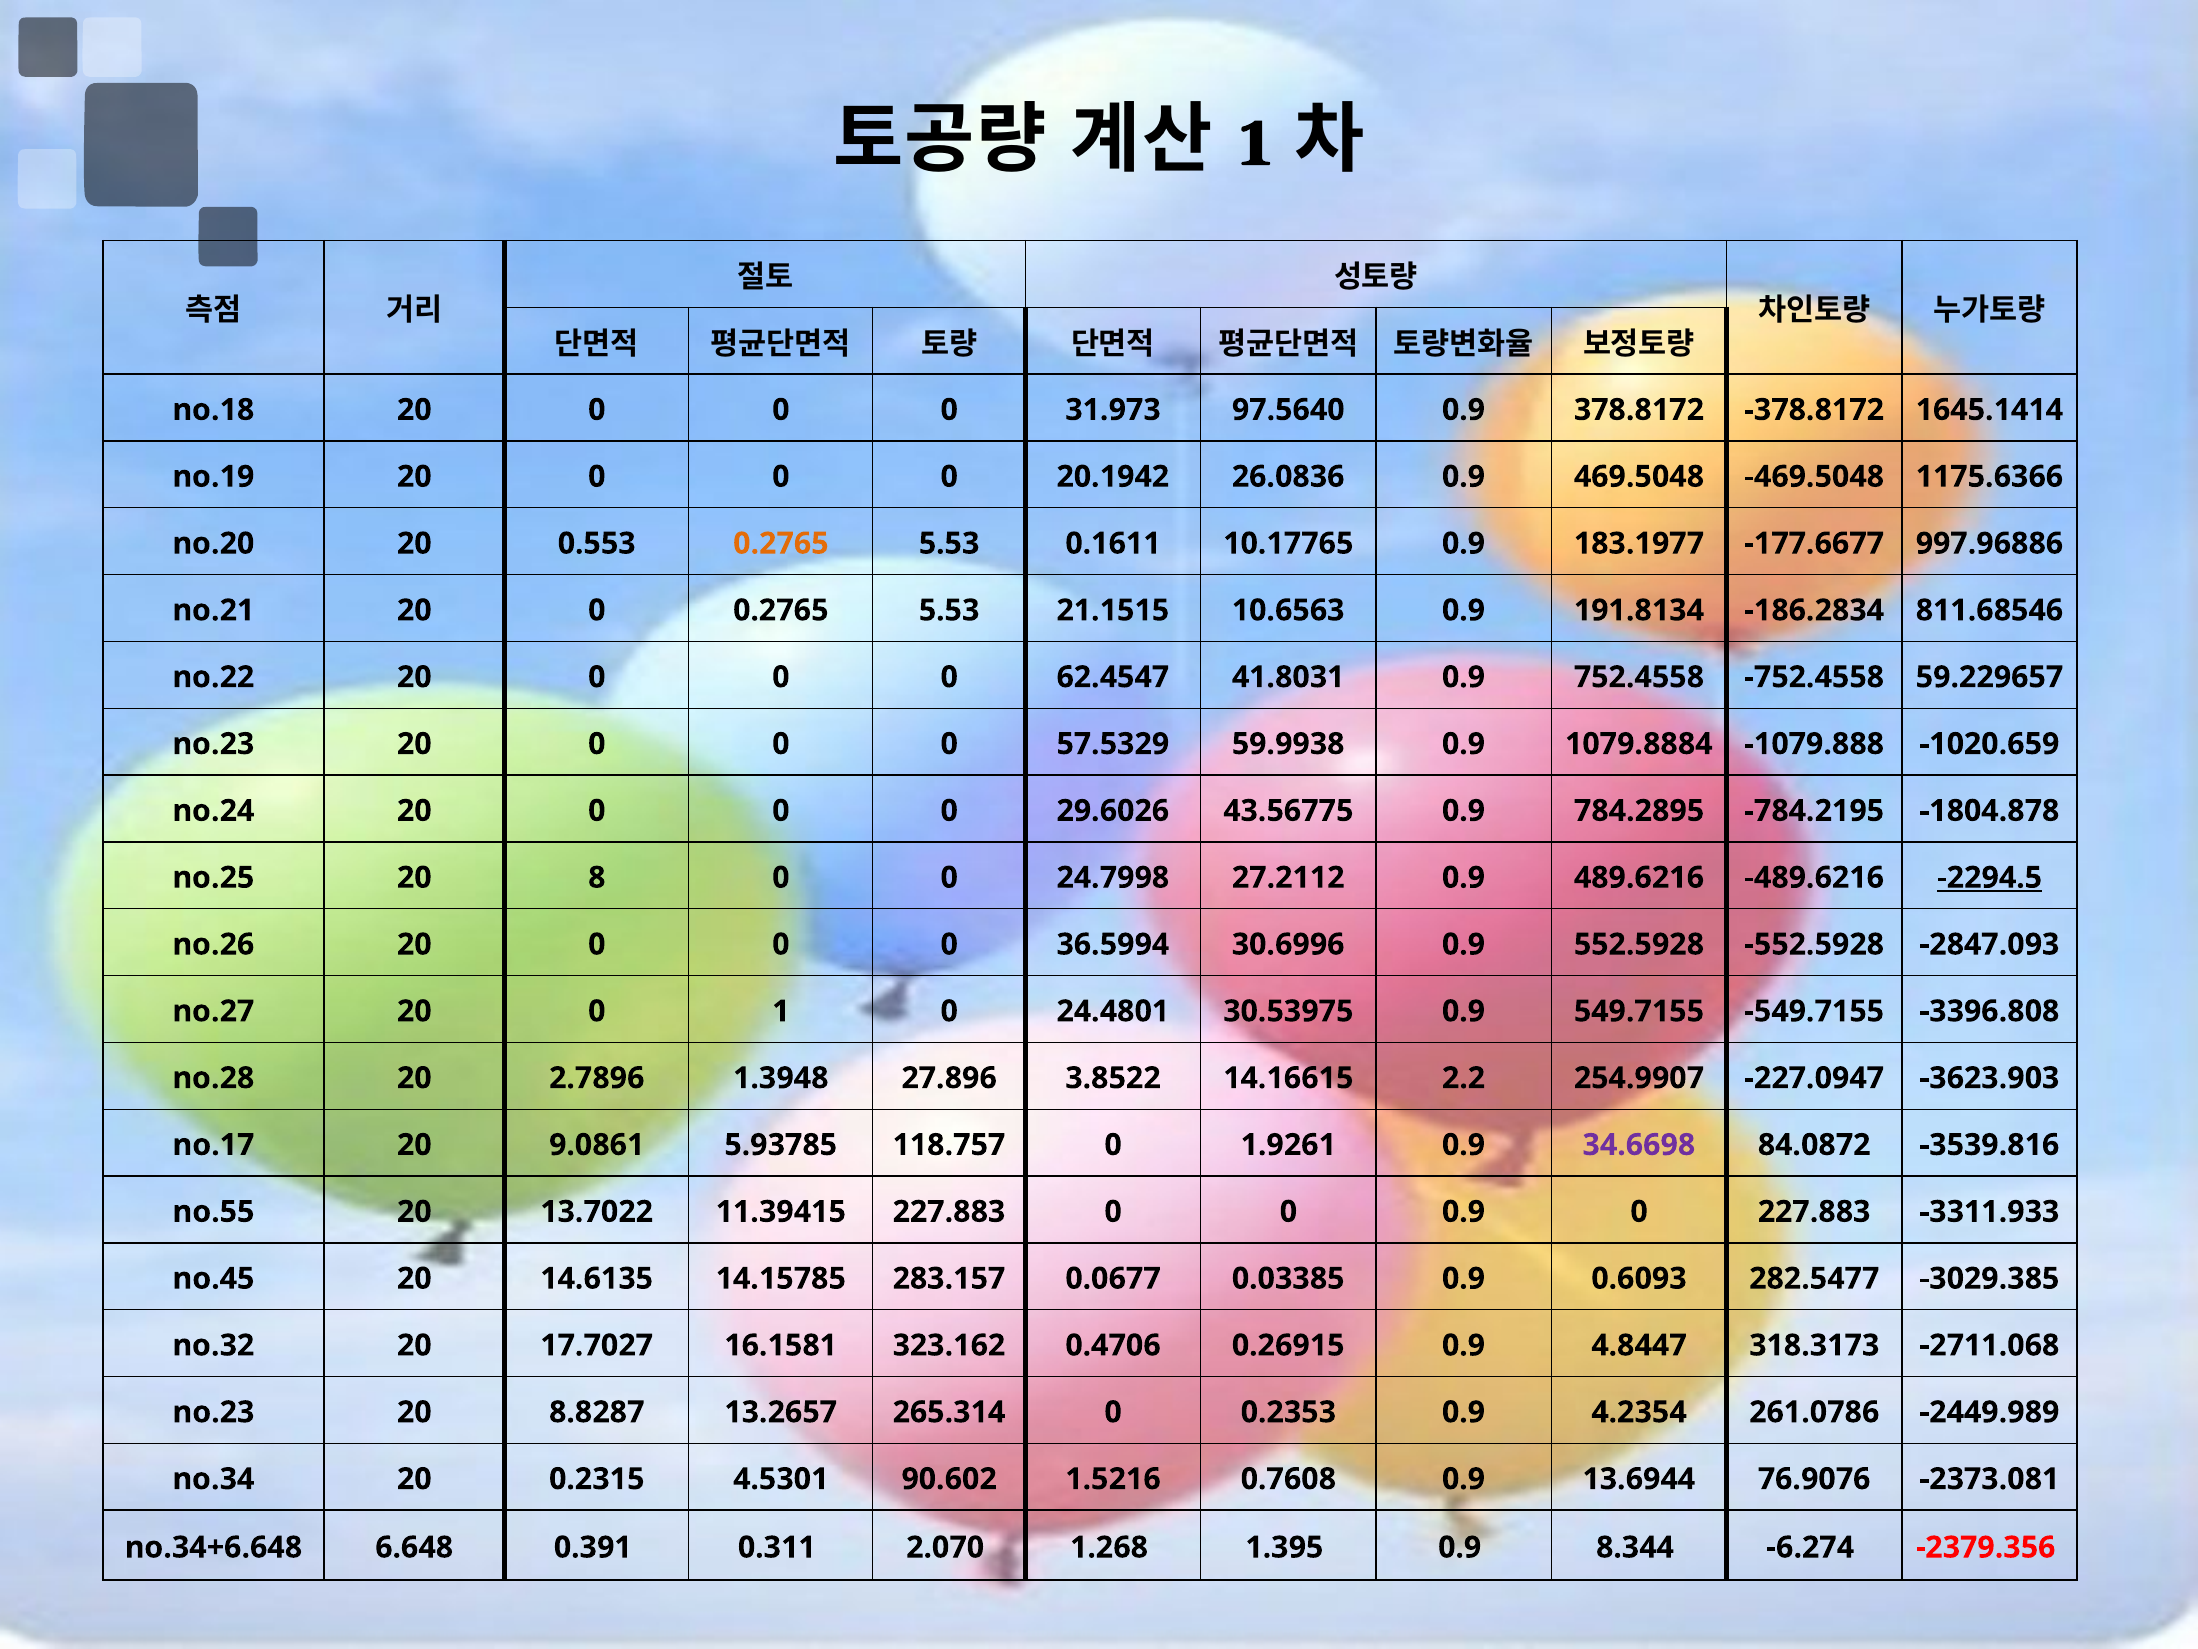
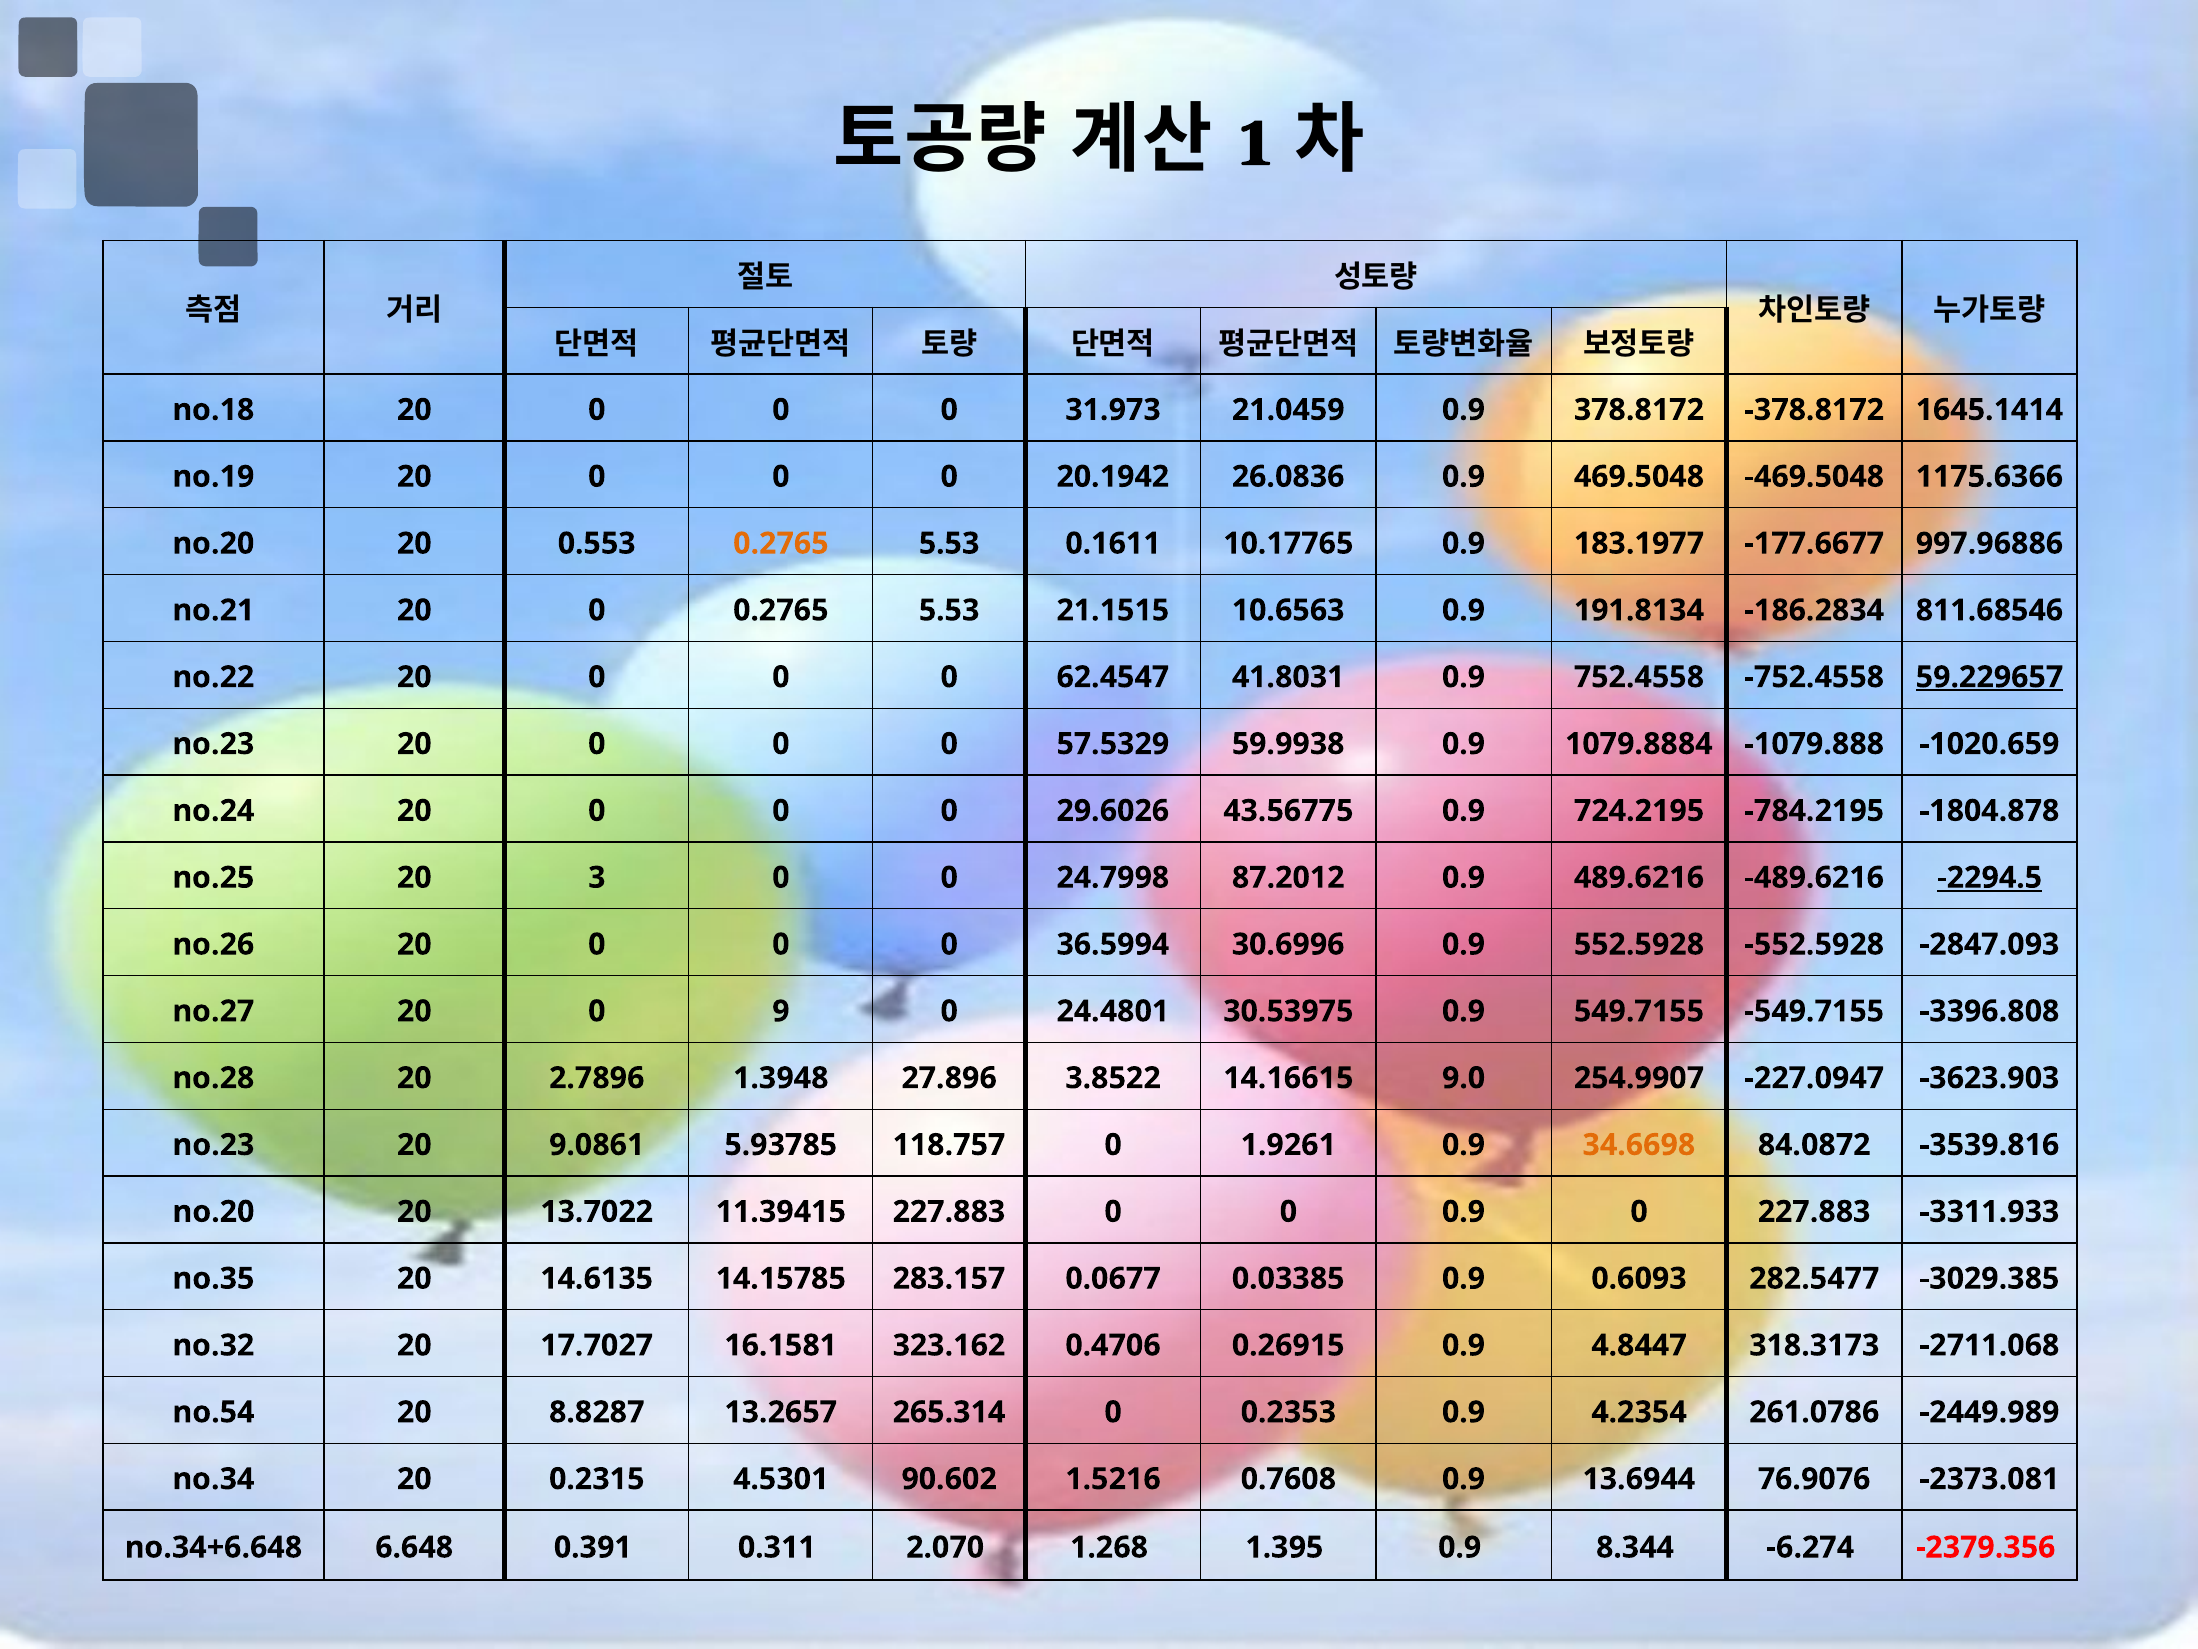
97.5640: 97.5640 -> 21.0459
59.229657 underline: none -> present
784.2895: 784.2895 -> 724.2195
8: 8 -> 3
27.2112: 27.2112 -> 87.2012
0 1: 1 -> 9
2.2: 2.2 -> 9.0
no.17 at (213, 1145): no.17 -> no.23
34.6698 colour: purple -> orange
no.55 at (213, 1211): no.55 -> no.20
no.45: no.45 -> no.35
no.23 at (213, 1412): no.23 -> no.54
